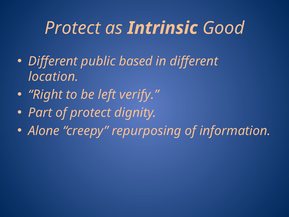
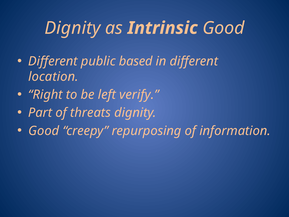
Protect at (72, 28): Protect -> Dignity
of protect: protect -> threats
Alone at (44, 131): Alone -> Good
